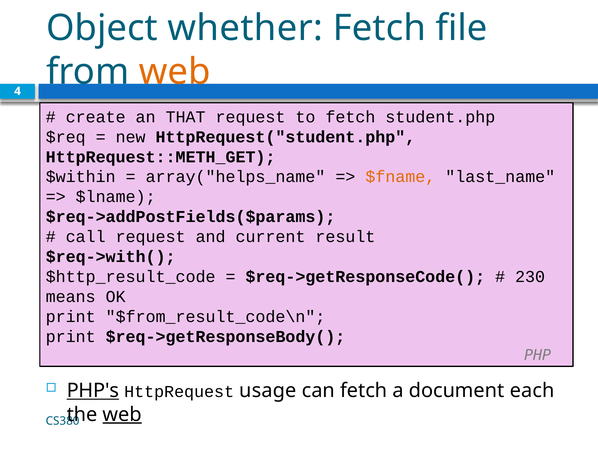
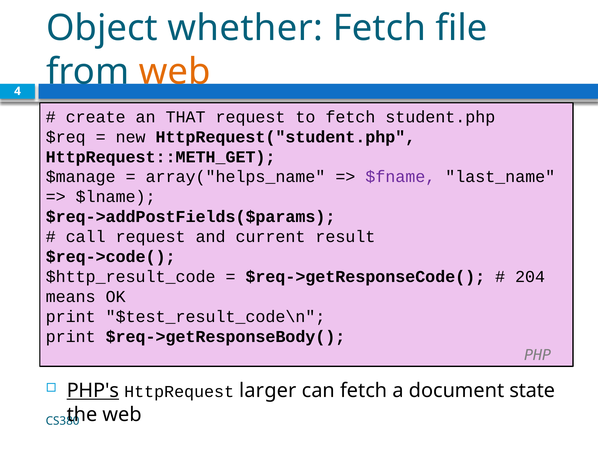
$within: $within -> $manage
$fname colour: orange -> purple
$req->with(: $req->with( -> $req->code(
230: 230 -> 204
$from_result_code\n: $from_result_code\n -> $test_result_code\n
usage: usage -> larger
each: each -> state
web at (122, 414) underline: present -> none
